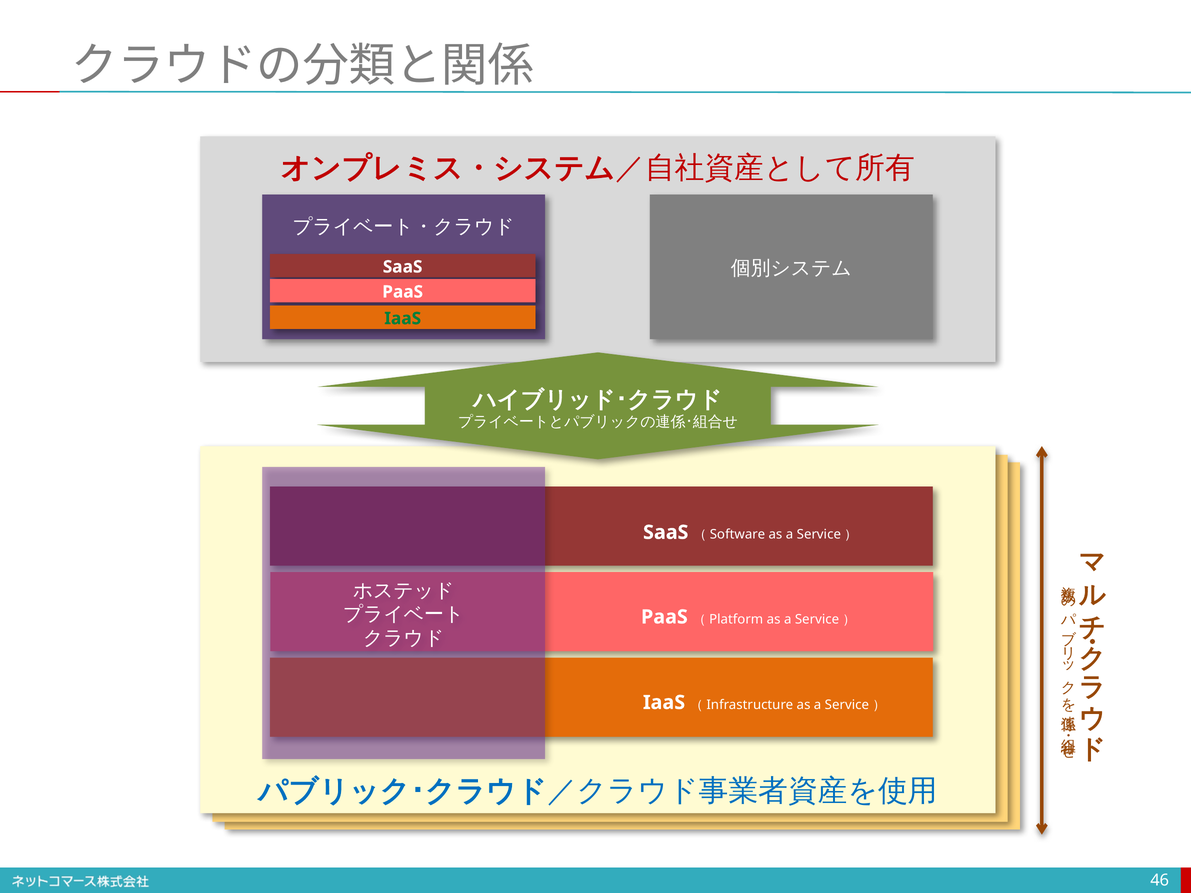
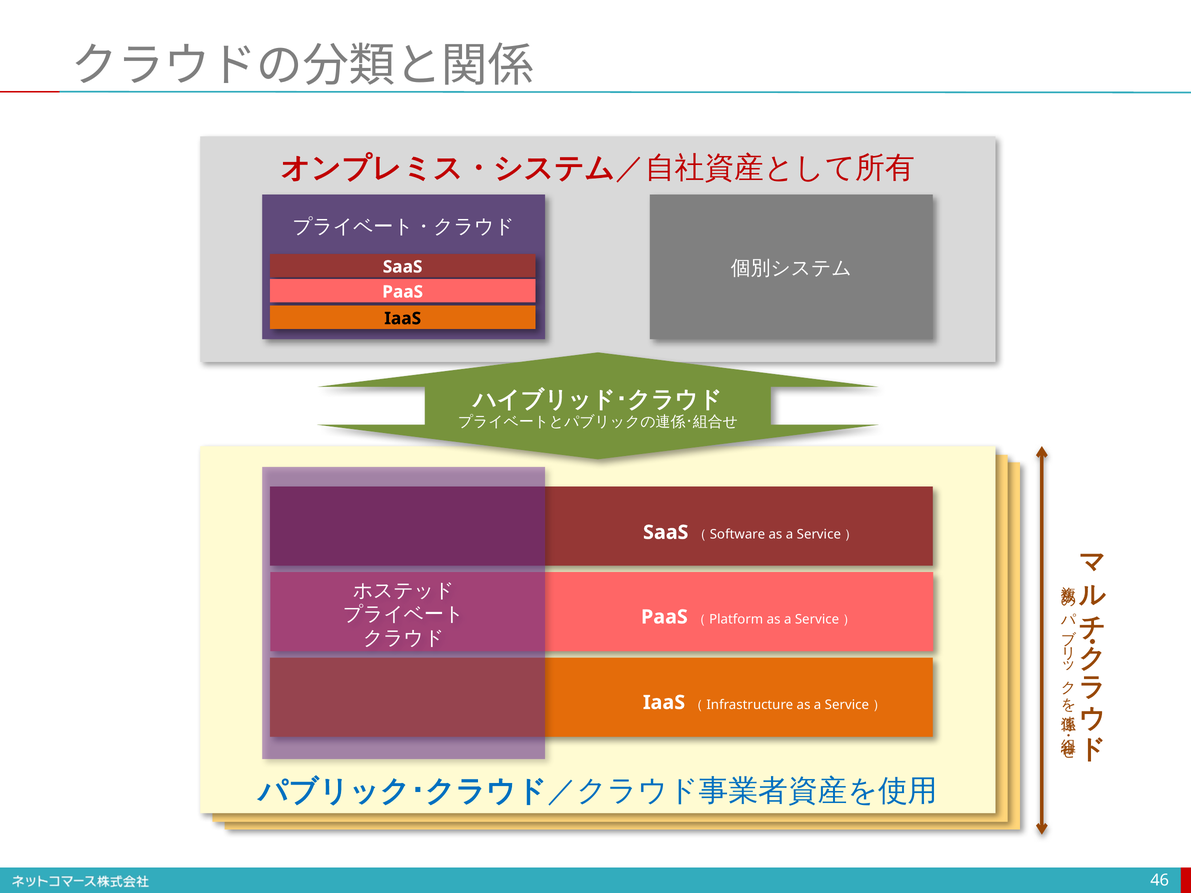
IaaS colour: green -> black
